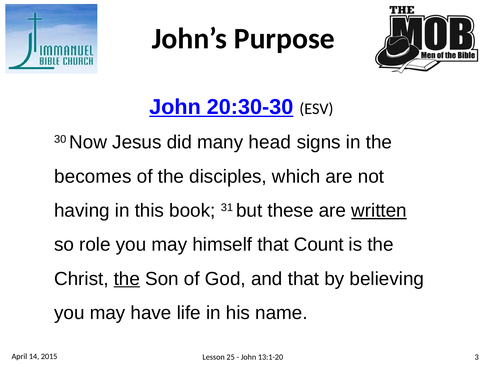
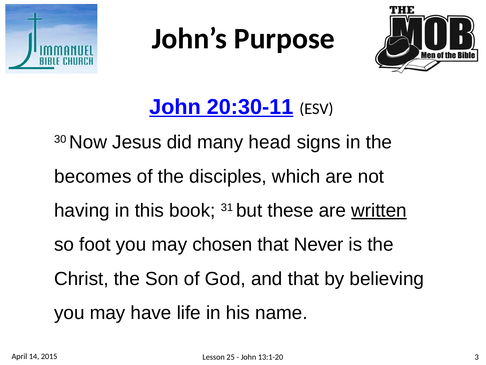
20:30-30: 20:30-30 -> 20:30-11
role: role -> foot
himself: himself -> chosen
Count: Count -> Never
the at (127, 278) underline: present -> none
